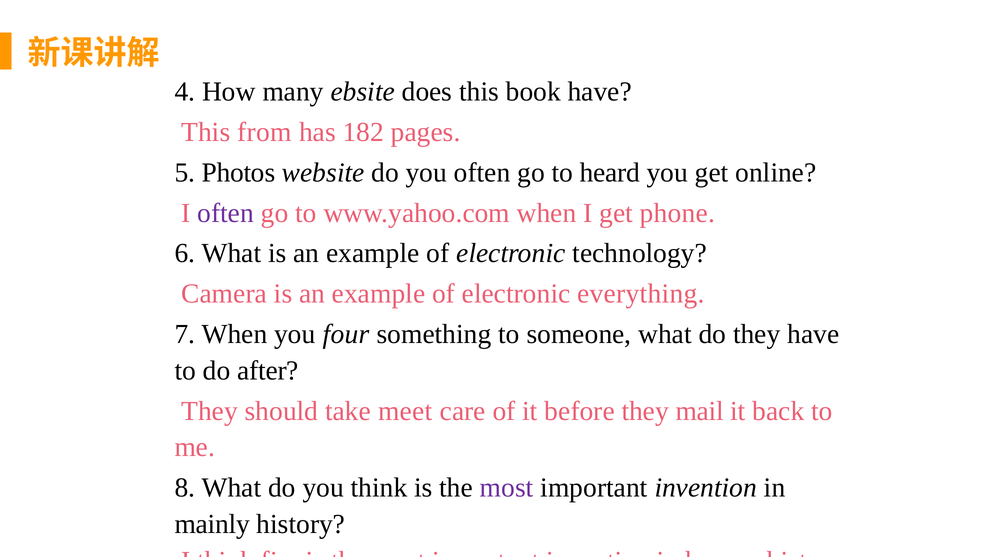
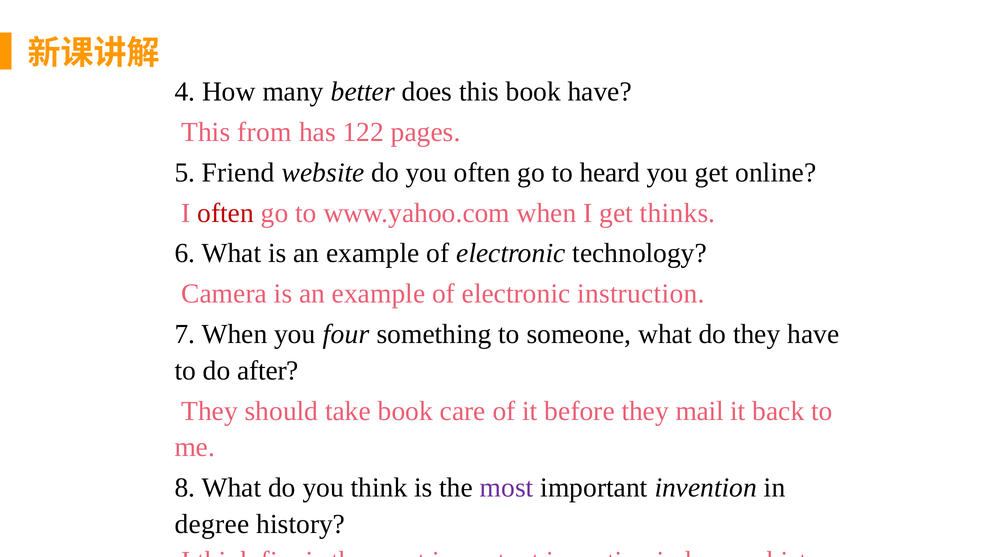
ebsite: ebsite -> better
182: 182 -> 122
Photos: Photos -> Friend
often at (226, 213) colour: purple -> red
phone: phone -> thinks
everything: everything -> instruction
take meet: meet -> book
mainly: mainly -> degree
